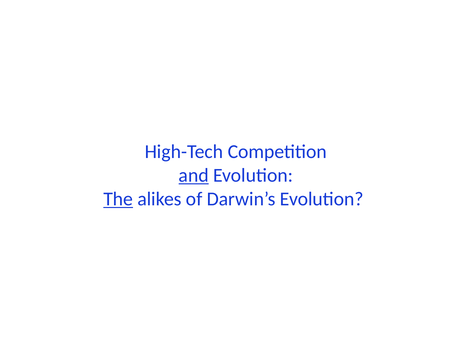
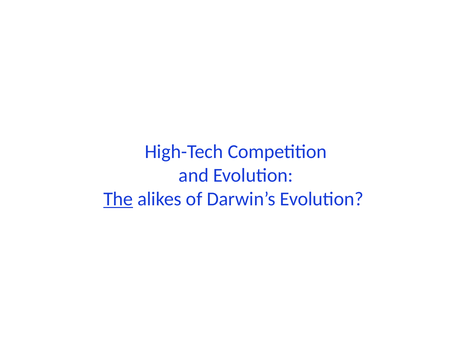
and underline: present -> none
